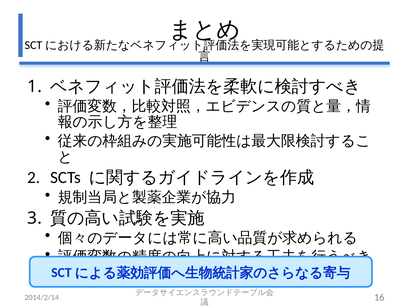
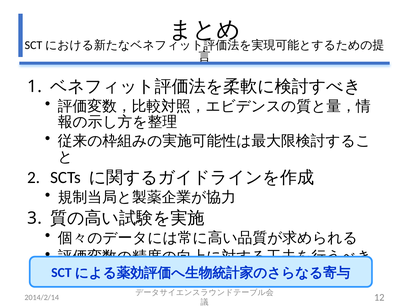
16: 16 -> 12
